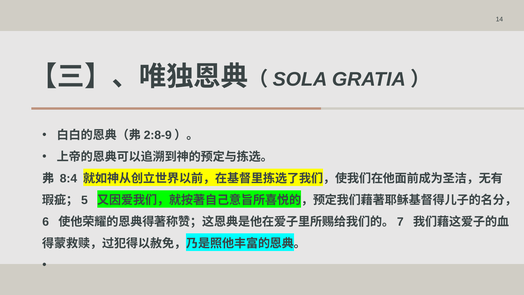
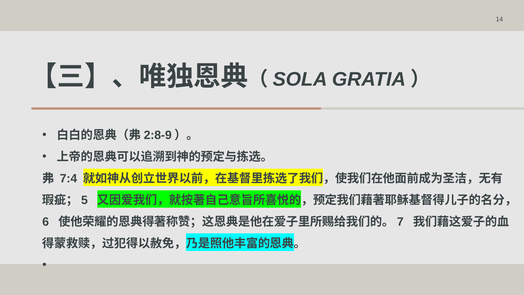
8:4: 8:4 -> 7:4
